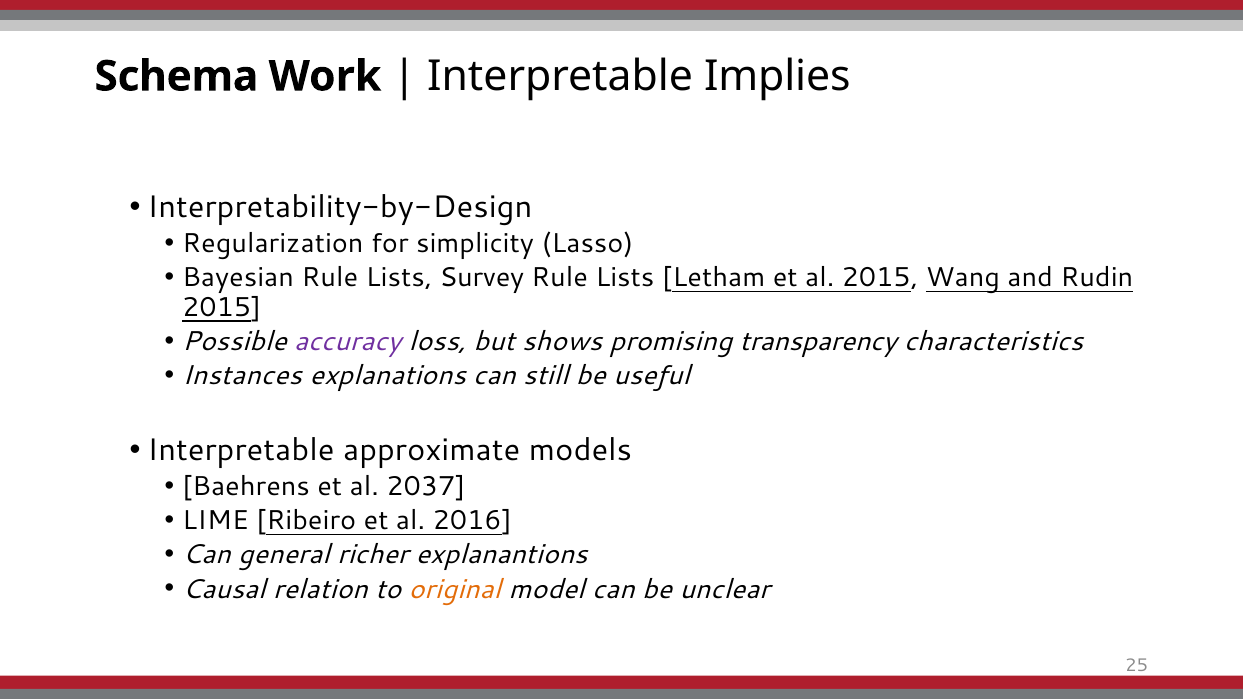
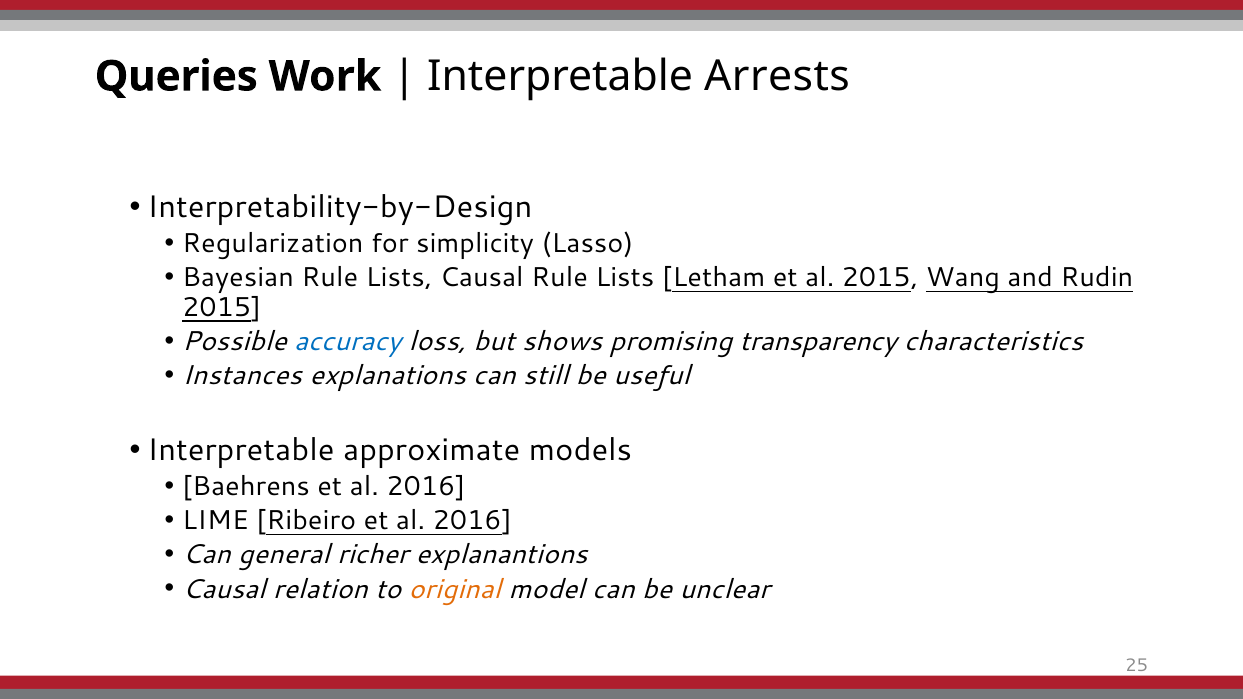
Schema: Schema -> Queries
Implies: Implies -> Arrests
Lists Survey: Survey -> Causal
accuracy colour: purple -> blue
Baehrens et al 2037: 2037 -> 2016
